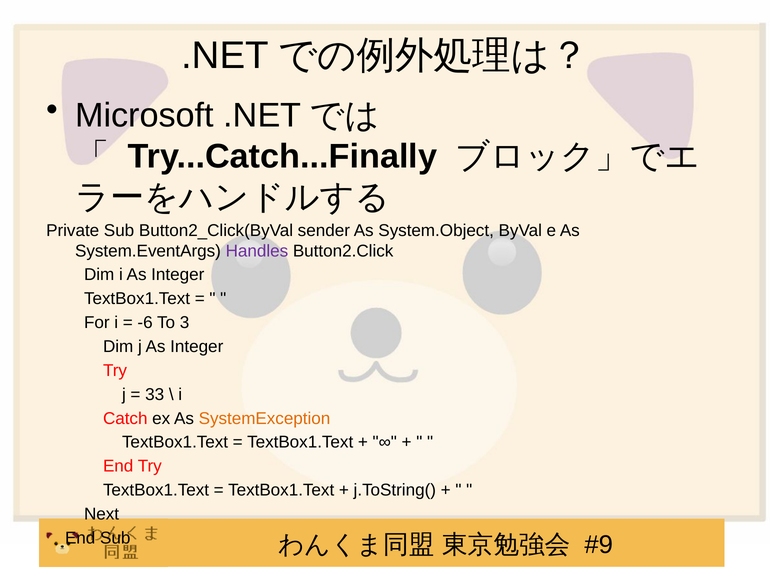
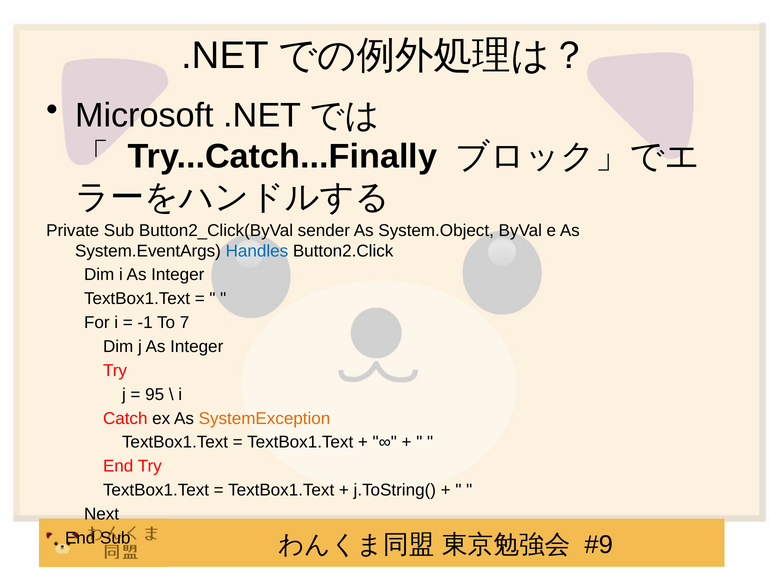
Handles colour: purple -> blue
-6: -6 -> -1
3: 3 -> 7
33: 33 -> 95
